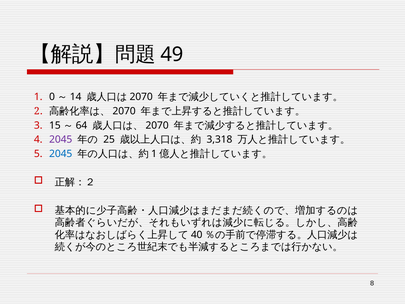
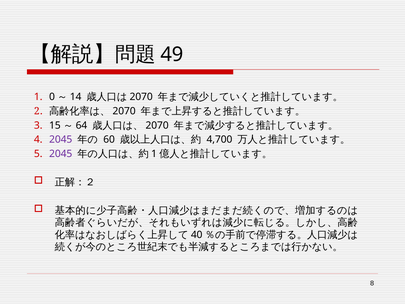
25: 25 -> 60
3,318: 3,318 -> 4,700
2045 at (61, 154) colour: blue -> purple
